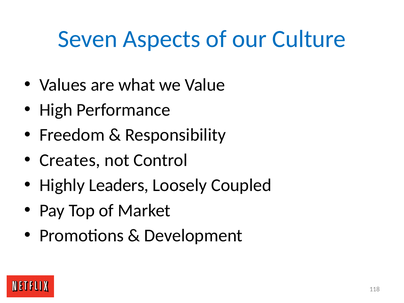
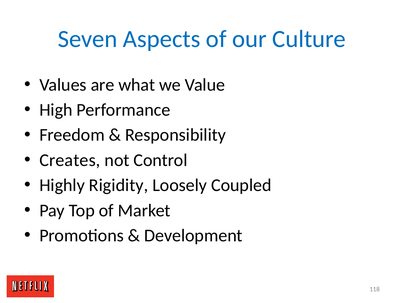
Leaders: Leaders -> Rigidity
